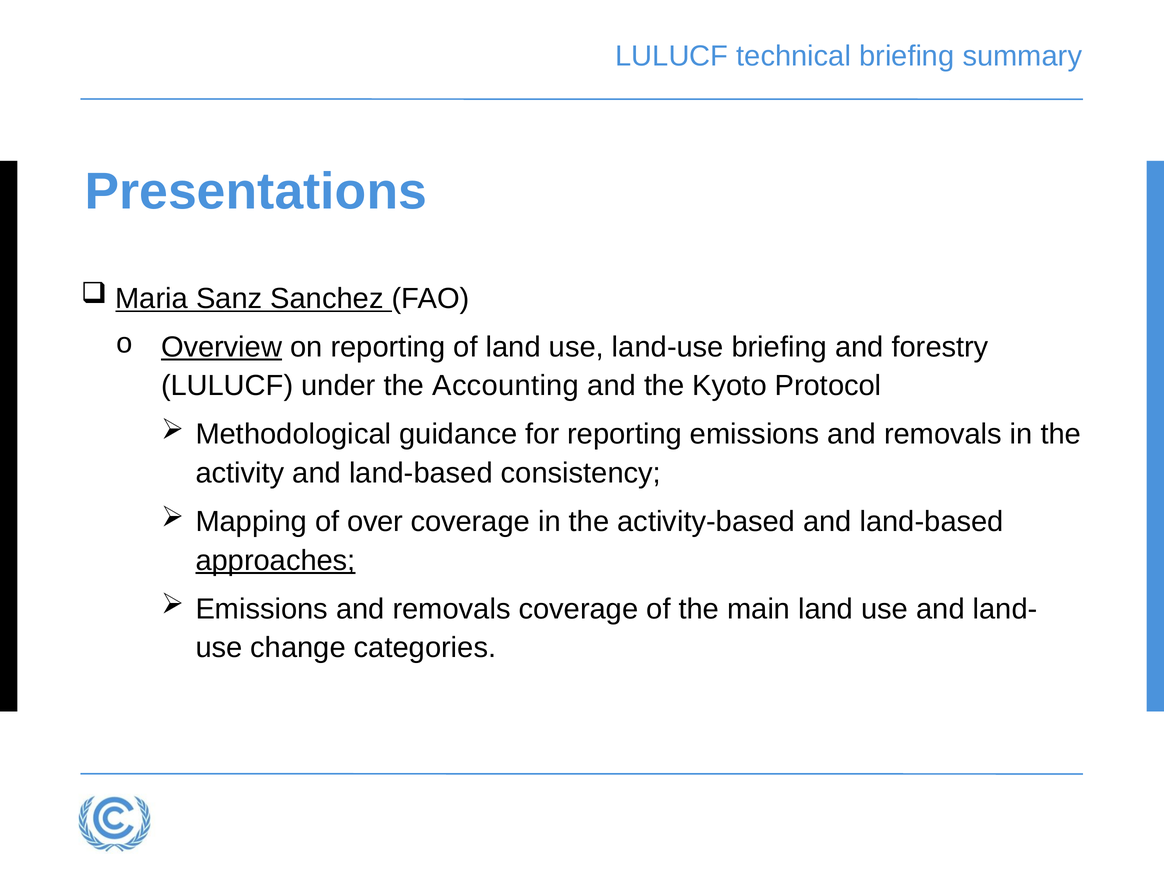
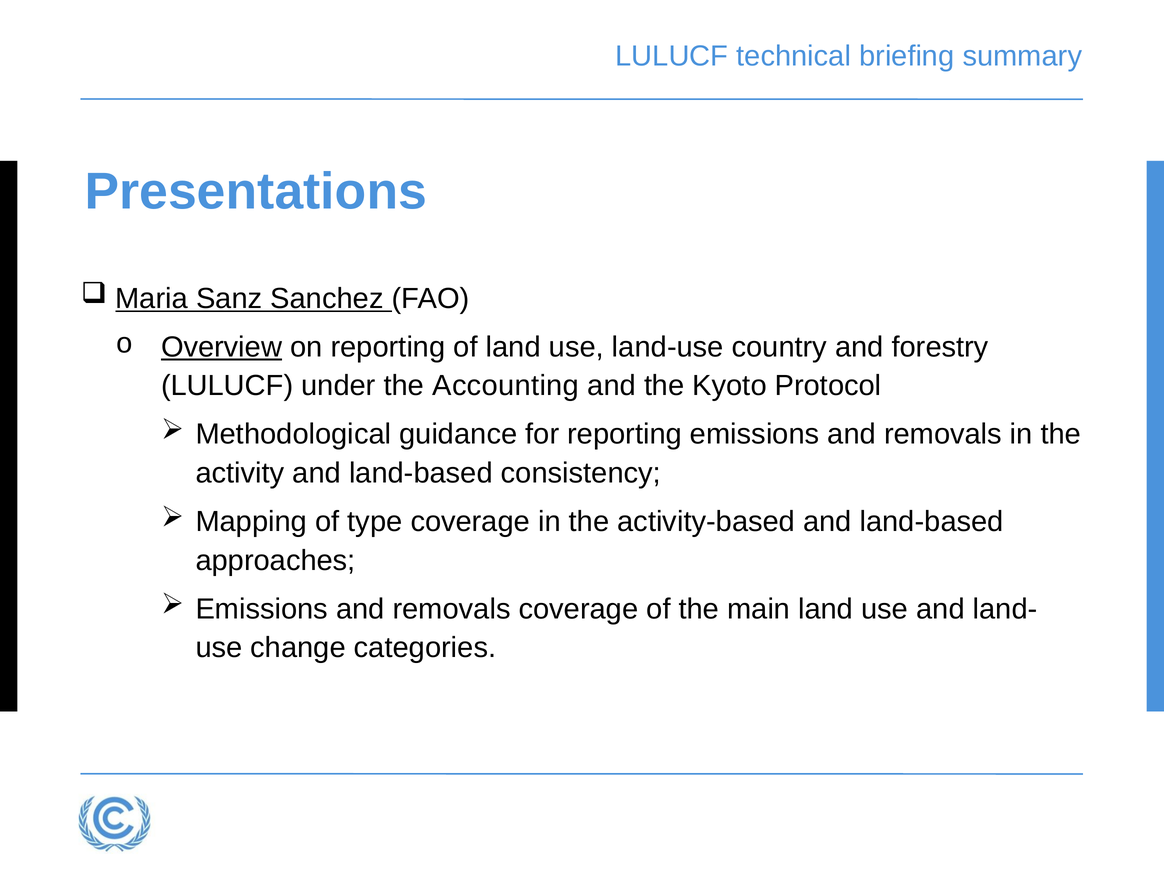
land-use briefing: briefing -> country
over: over -> type
approaches underline: present -> none
